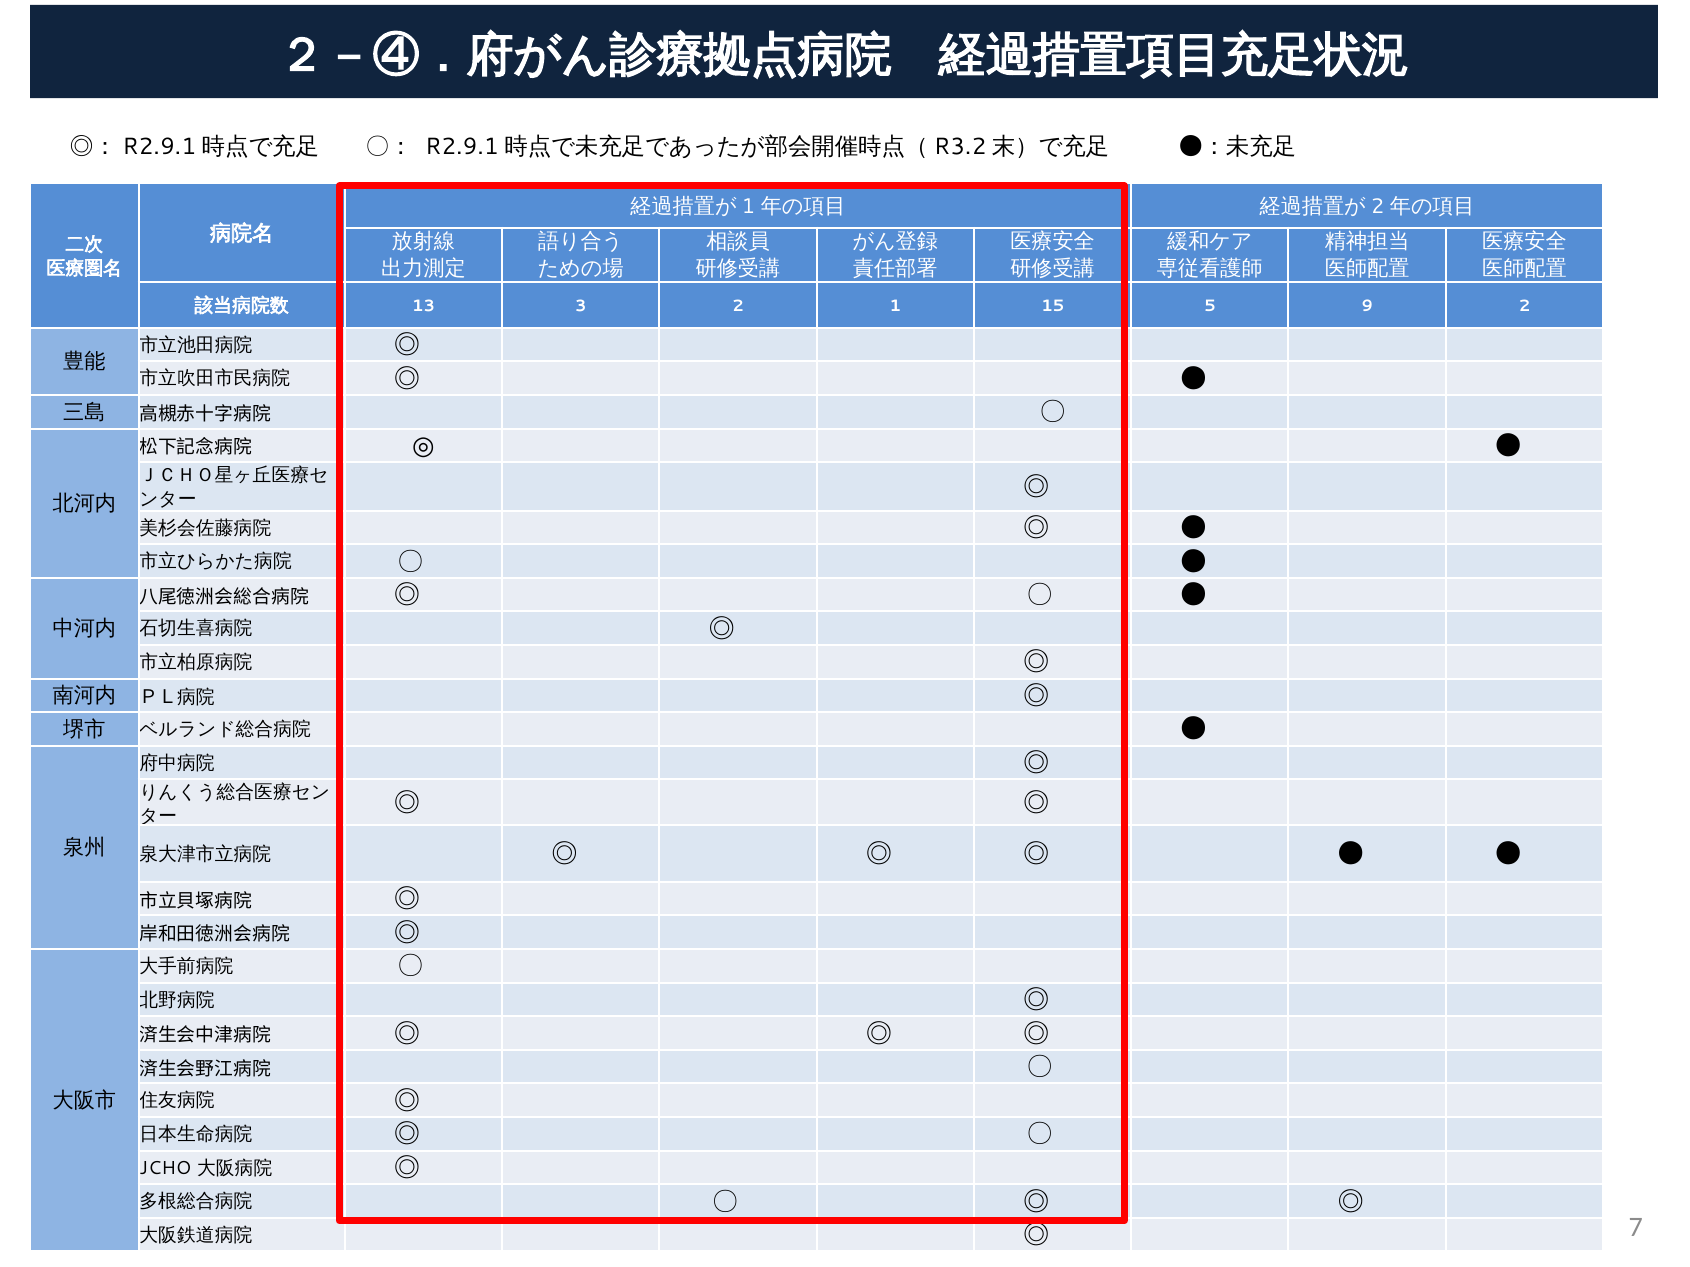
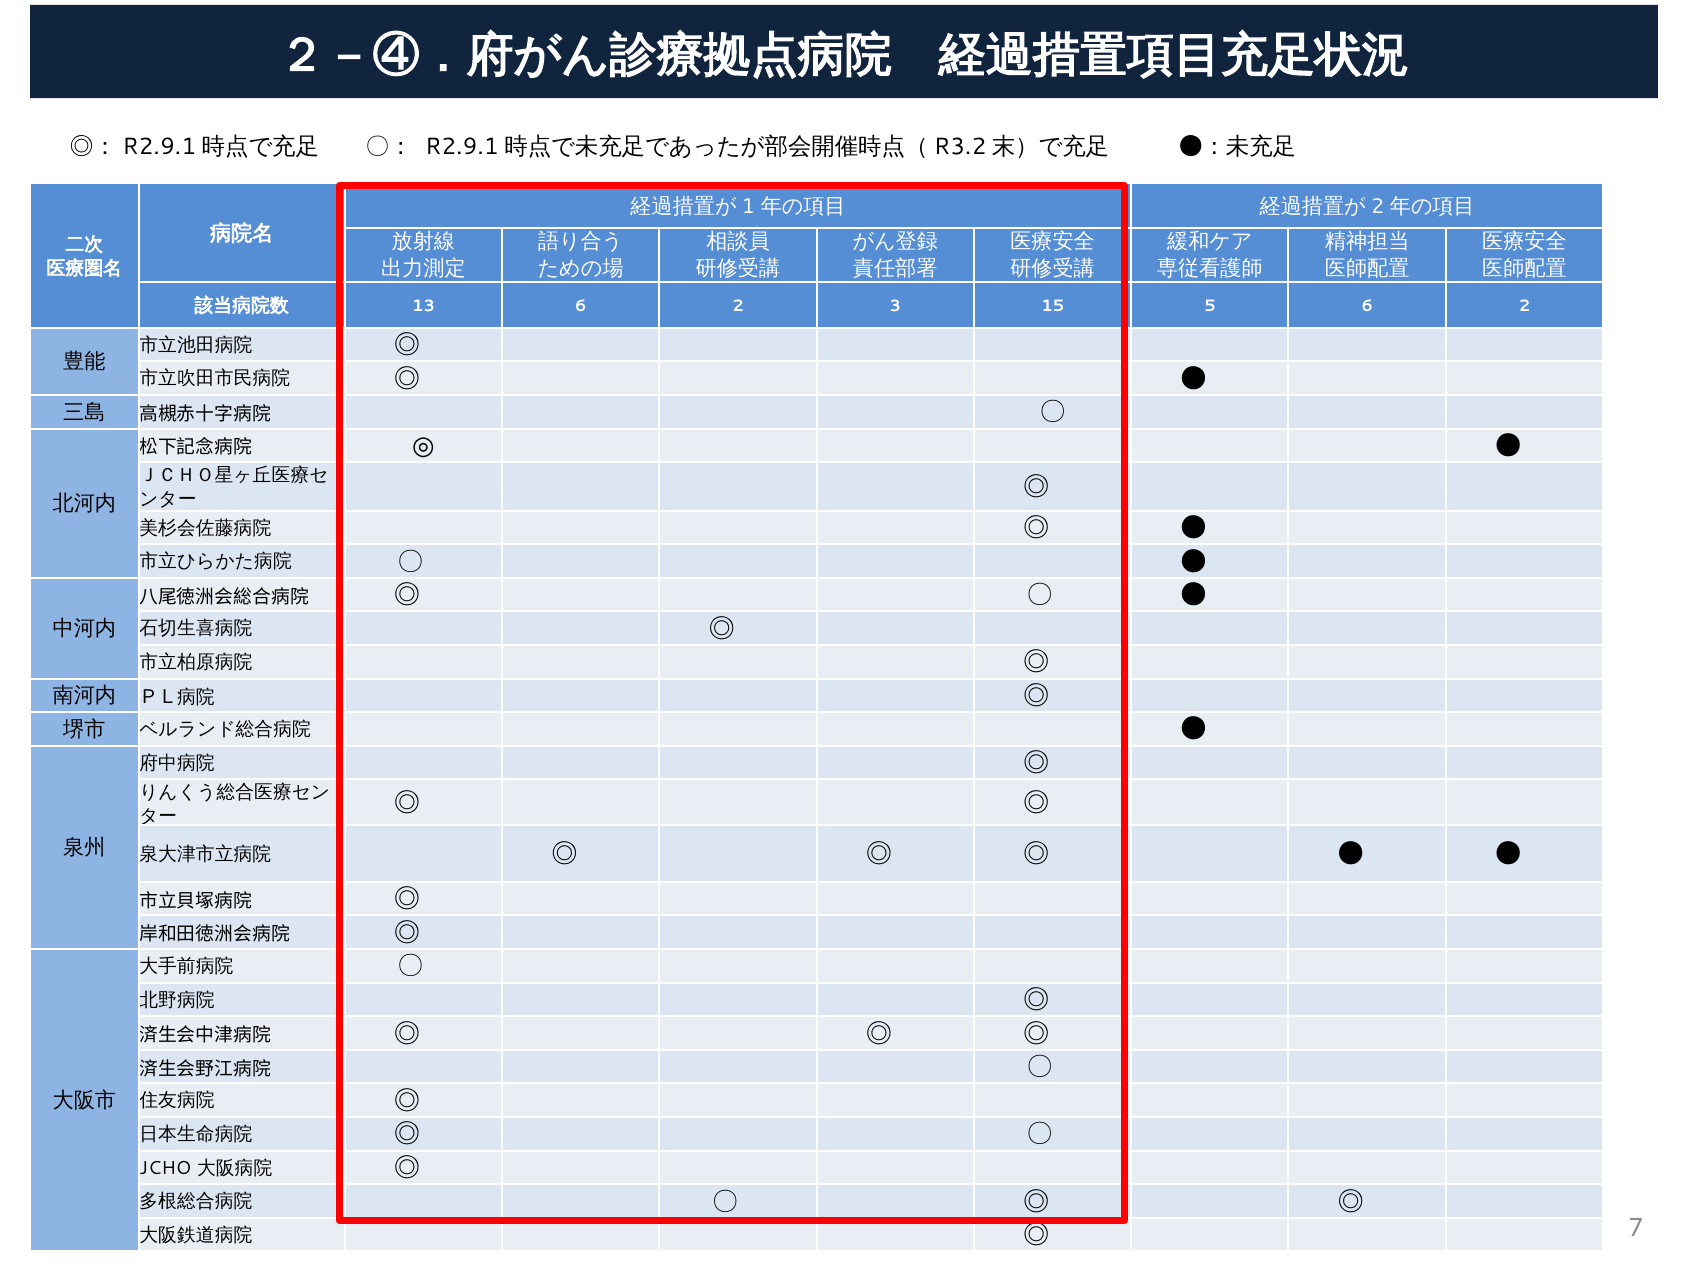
13 3: 3 -> 6
1: 1 -> 3
5 9: 9 -> 6
